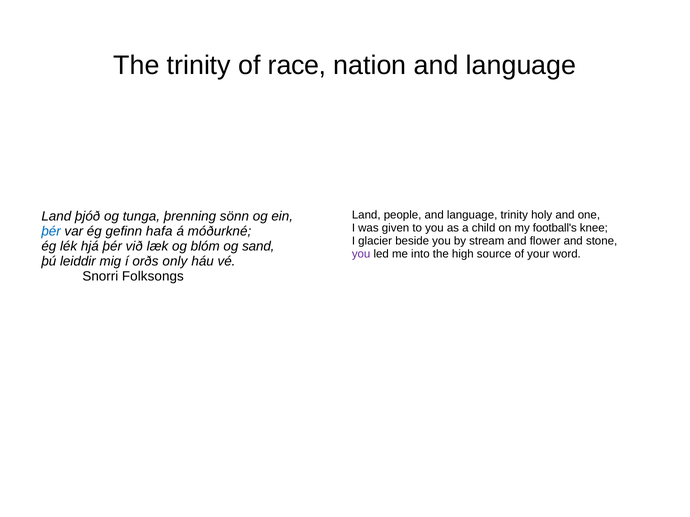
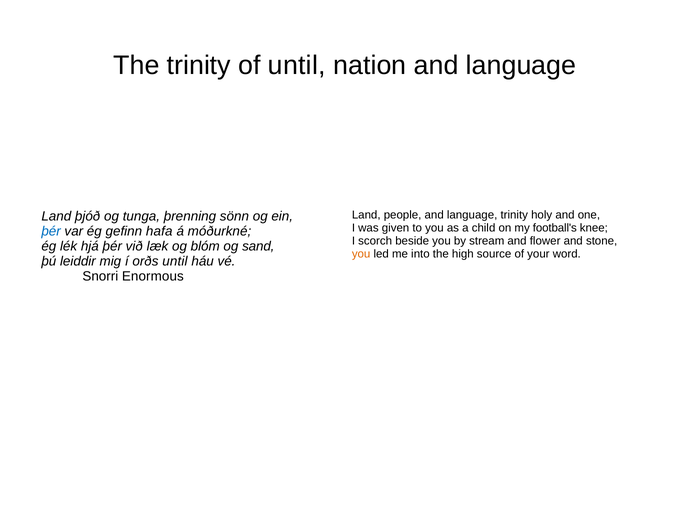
of race: race -> until
glacier: glacier -> scorch
you at (361, 254) colour: purple -> orange
orðs only: only -> until
Folksongs: Folksongs -> Enormous
